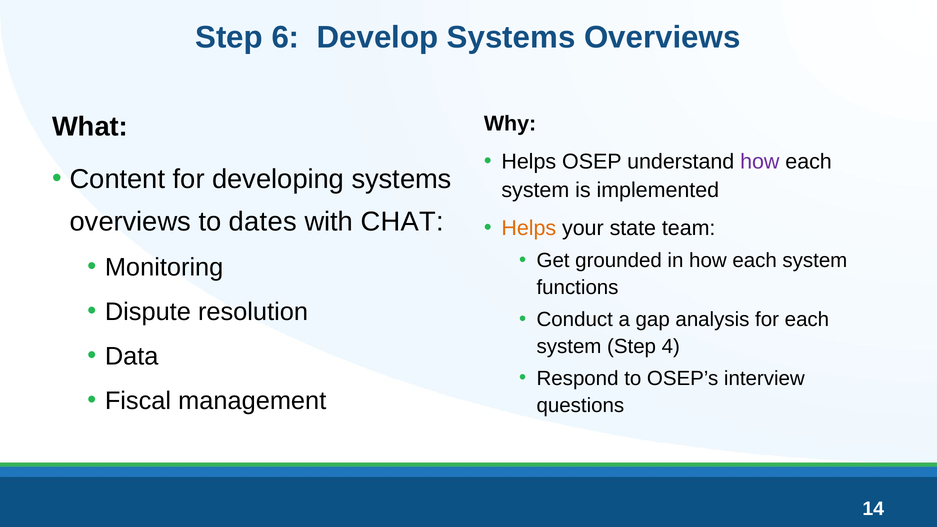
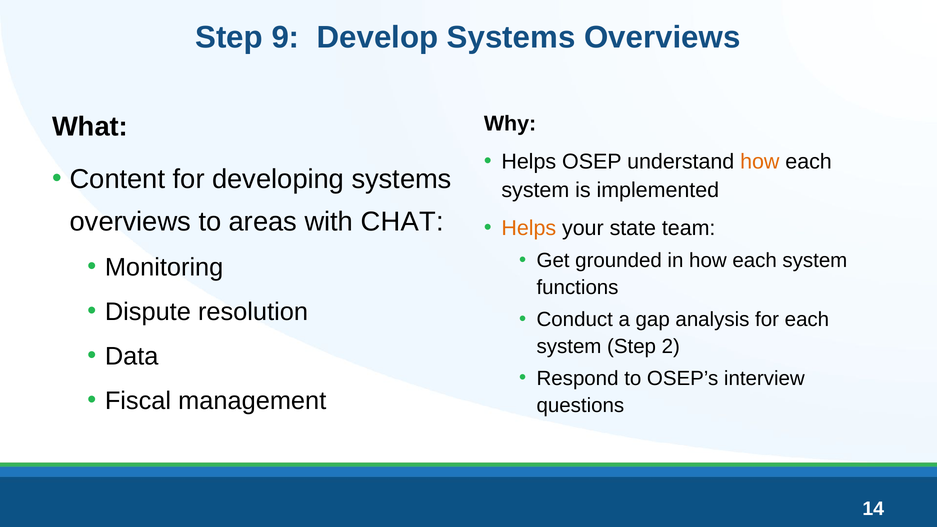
6: 6 -> 9
how at (760, 162) colour: purple -> orange
dates: dates -> areas
4: 4 -> 2
